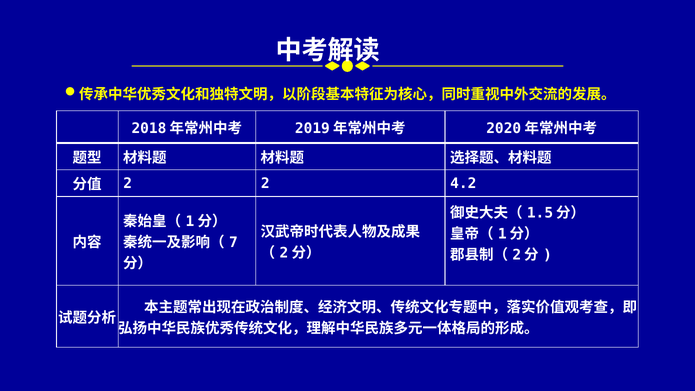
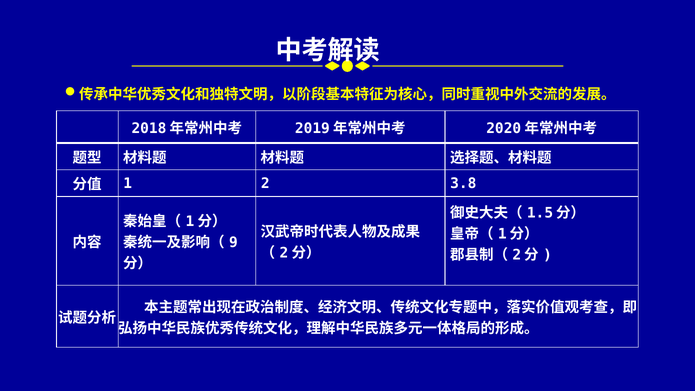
2 at (128, 183): 2 -> 1
4.2: 4.2 -> 3.8
7: 7 -> 9
